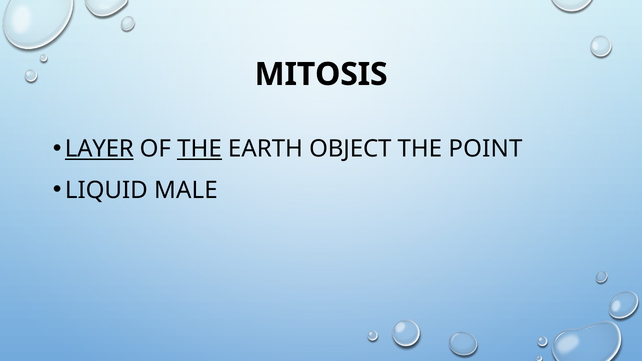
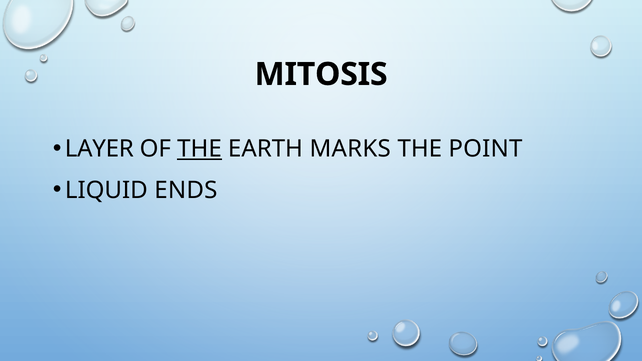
LAYER underline: present -> none
OBJECT: OBJECT -> MARKS
MALE: MALE -> ENDS
